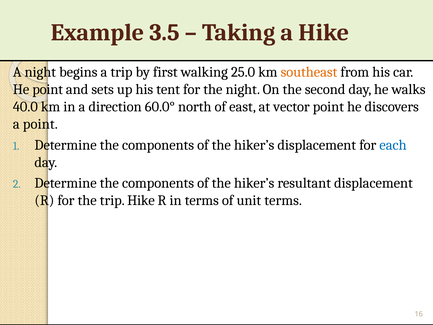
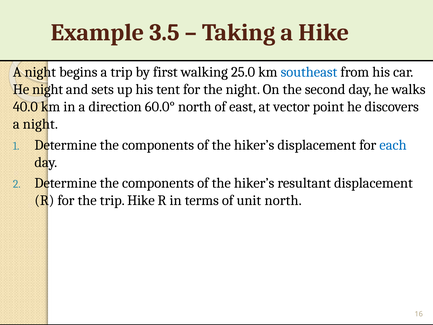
southeast colour: orange -> blue
He point: point -> night
point at (40, 124): point -> night
unit terms: terms -> north
